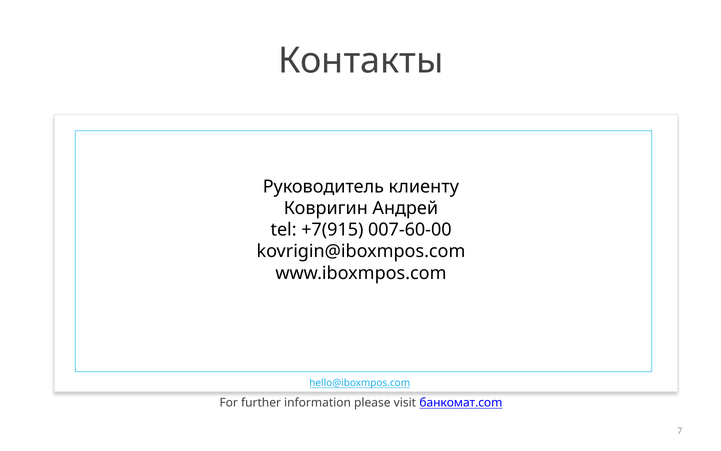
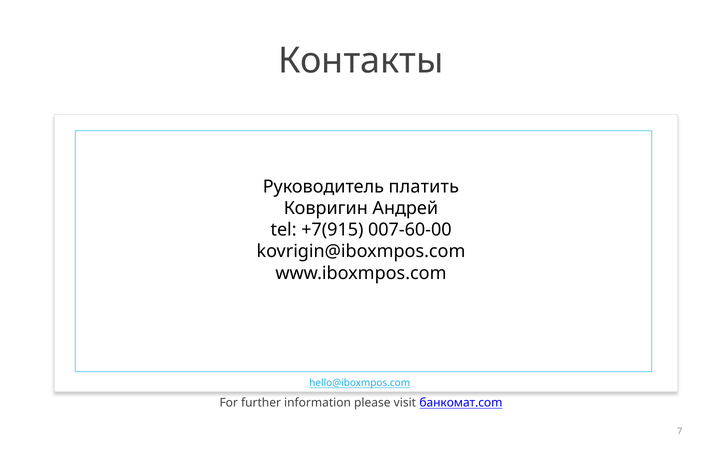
клиенту: клиенту -> платить
